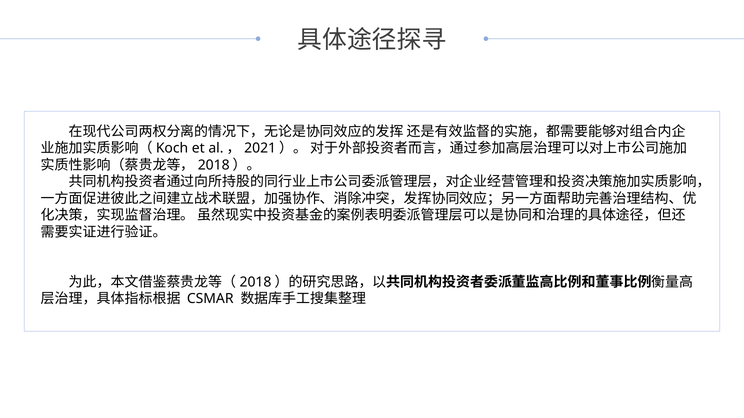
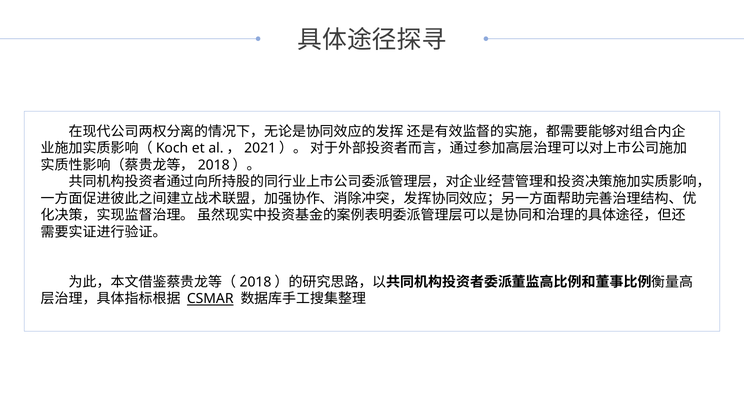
CSMAR underline: none -> present
